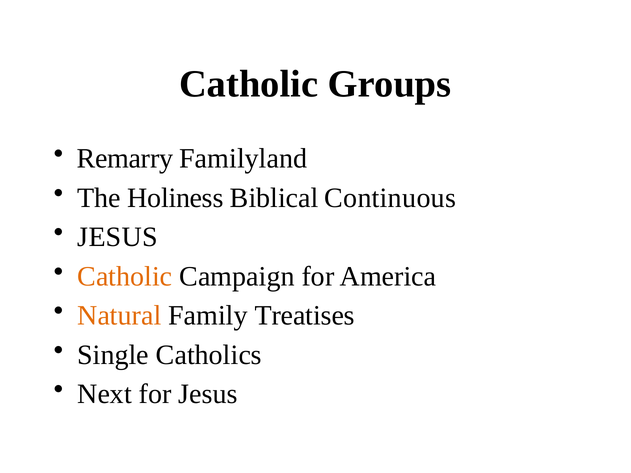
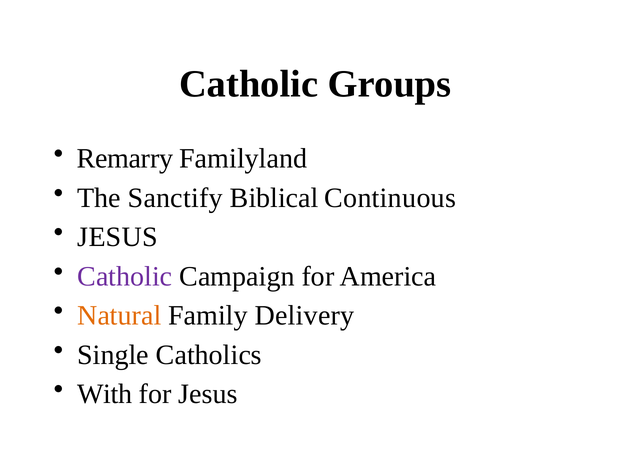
Holiness: Holiness -> Sanctify
Catholic at (125, 276) colour: orange -> purple
Treatises: Treatises -> Delivery
Next: Next -> With
